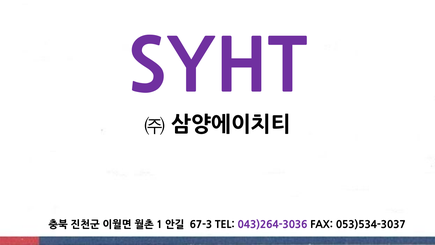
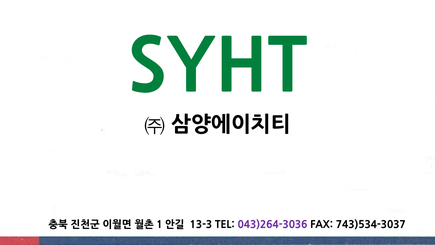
SYHT colour: purple -> green
67-3: 67-3 -> 13-3
053)534-3037: 053)534-3037 -> 743)534-3037
